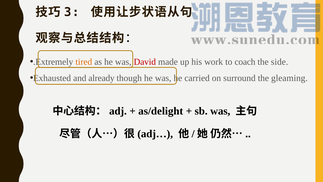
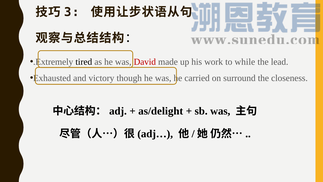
tired colour: orange -> black
coach: coach -> while
side: side -> lead
already: already -> victory
gleaming: gleaming -> closeness
